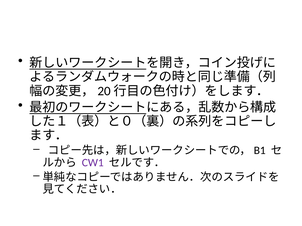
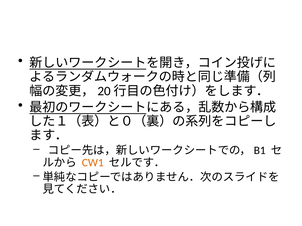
CW1 colour: purple -> orange
